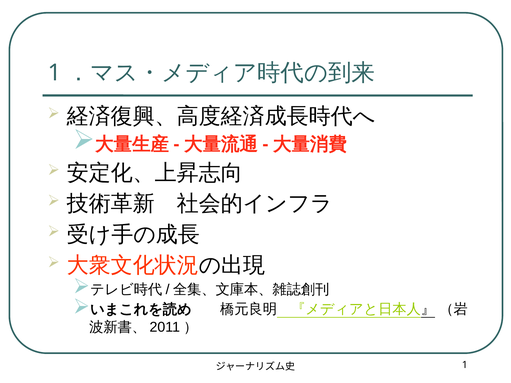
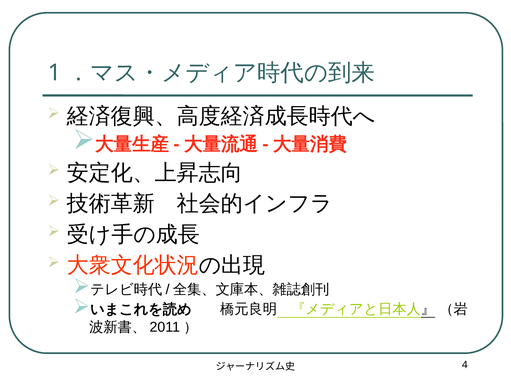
1 at (465, 365): 1 -> 4
